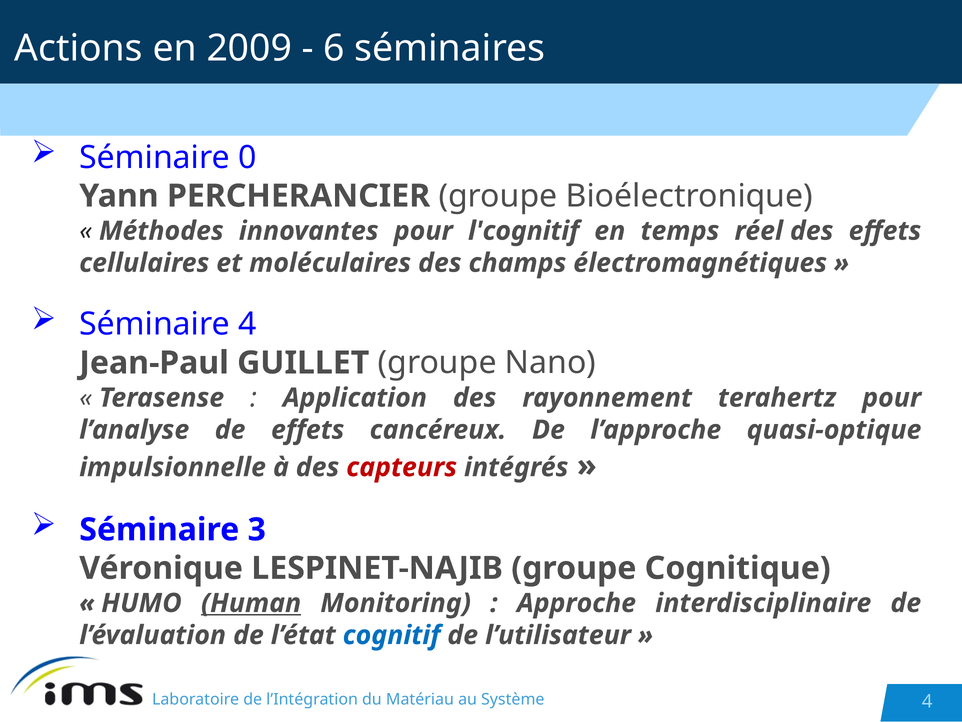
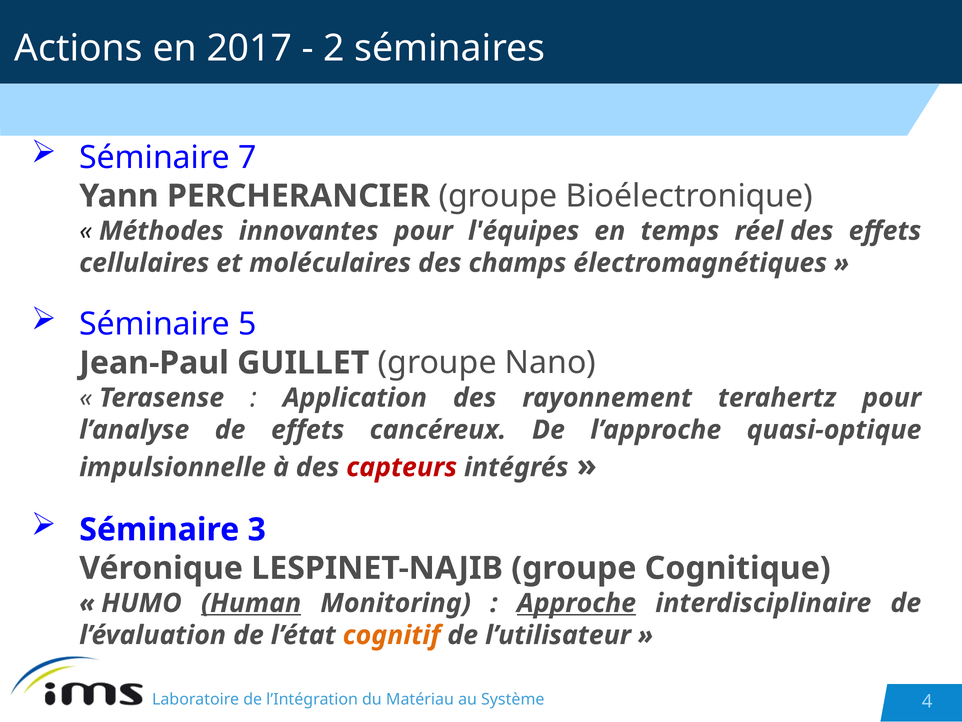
2009: 2009 -> 2017
6: 6 -> 2
0: 0 -> 7
l'cognitif: l'cognitif -> l'équipes
Séminaire 4: 4 -> 5
Approche underline: none -> present
cognitif colour: blue -> orange
